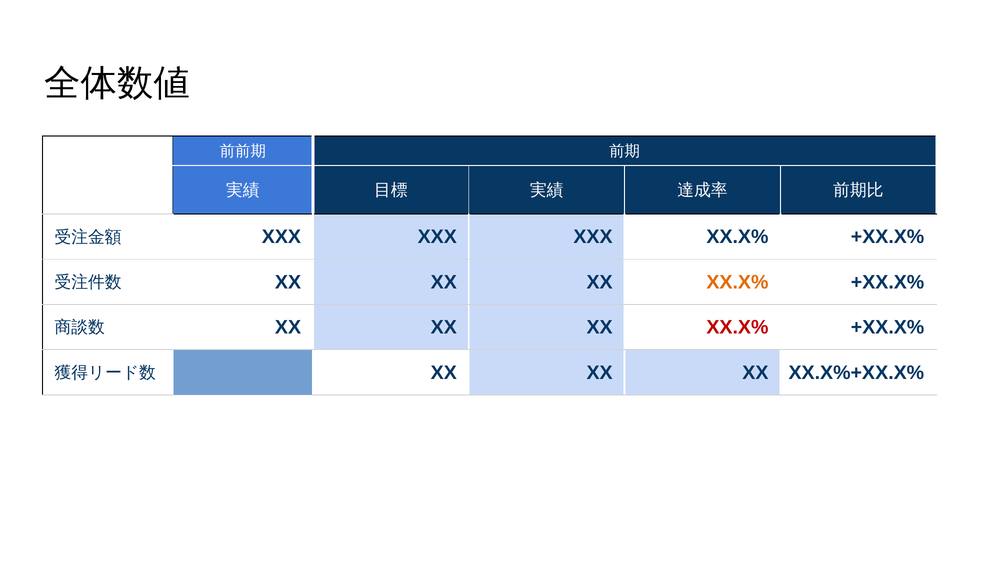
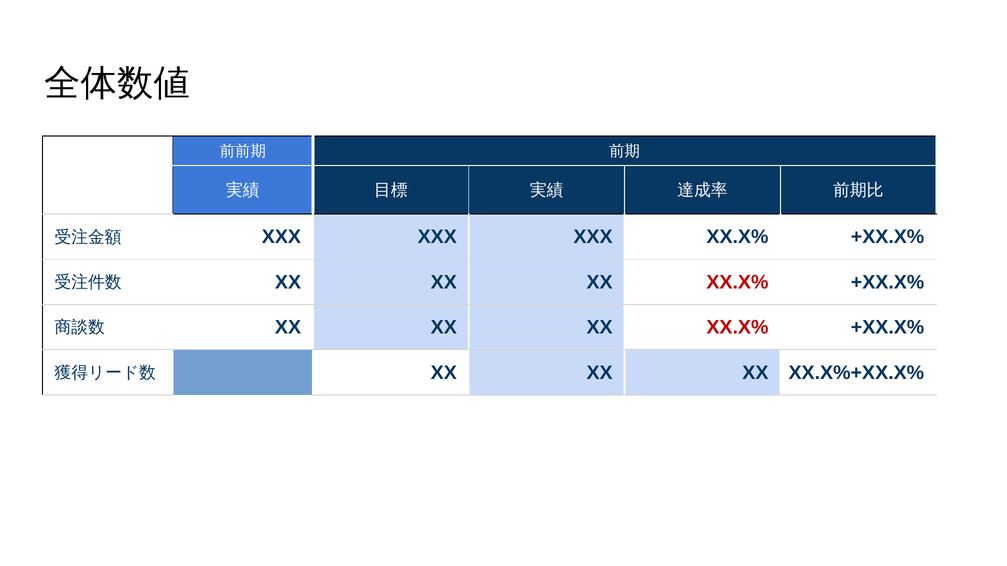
XX.X% at (737, 282) colour: orange -> red
